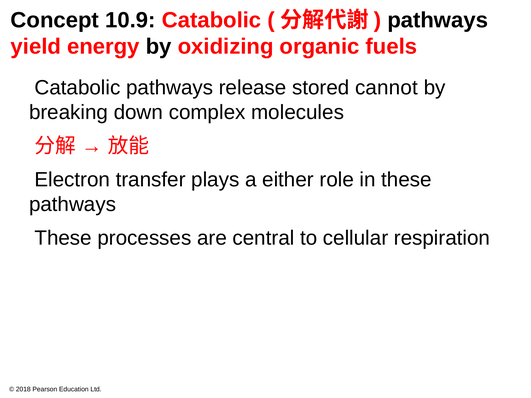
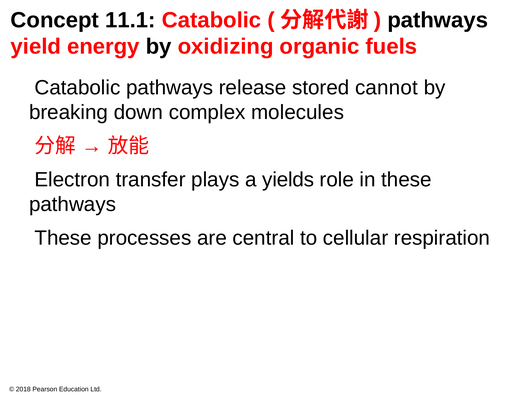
10.9: 10.9 -> 11.1
either: either -> yields
